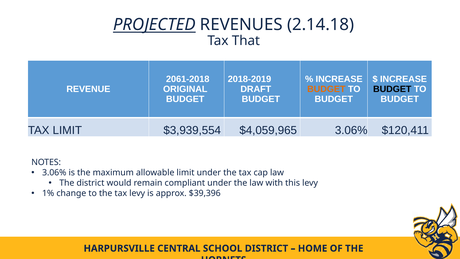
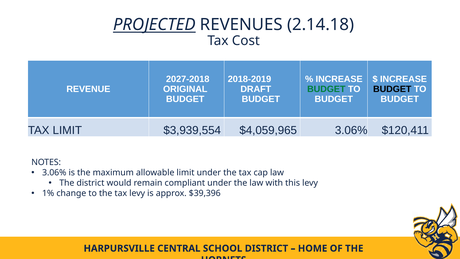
That: That -> Cost
2061-2018: 2061-2018 -> 2027-2018
BUDGET at (326, 89) colour: orange -> green
